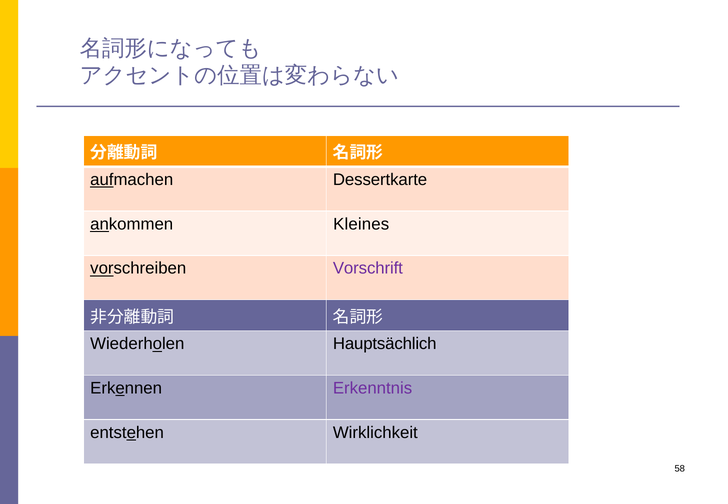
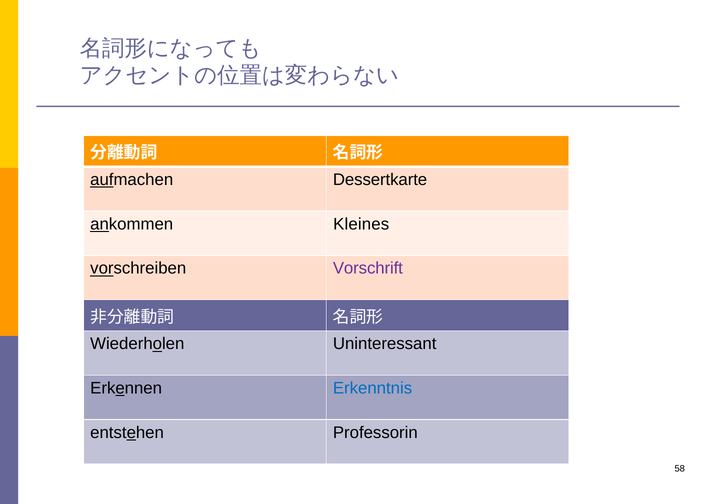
Hauptsächlich: Hauptsächlich -> Uninteressant
Erkenntnis colour: purple -> blue
Wirklichkeit: Wirklichkeit -> Professorin
